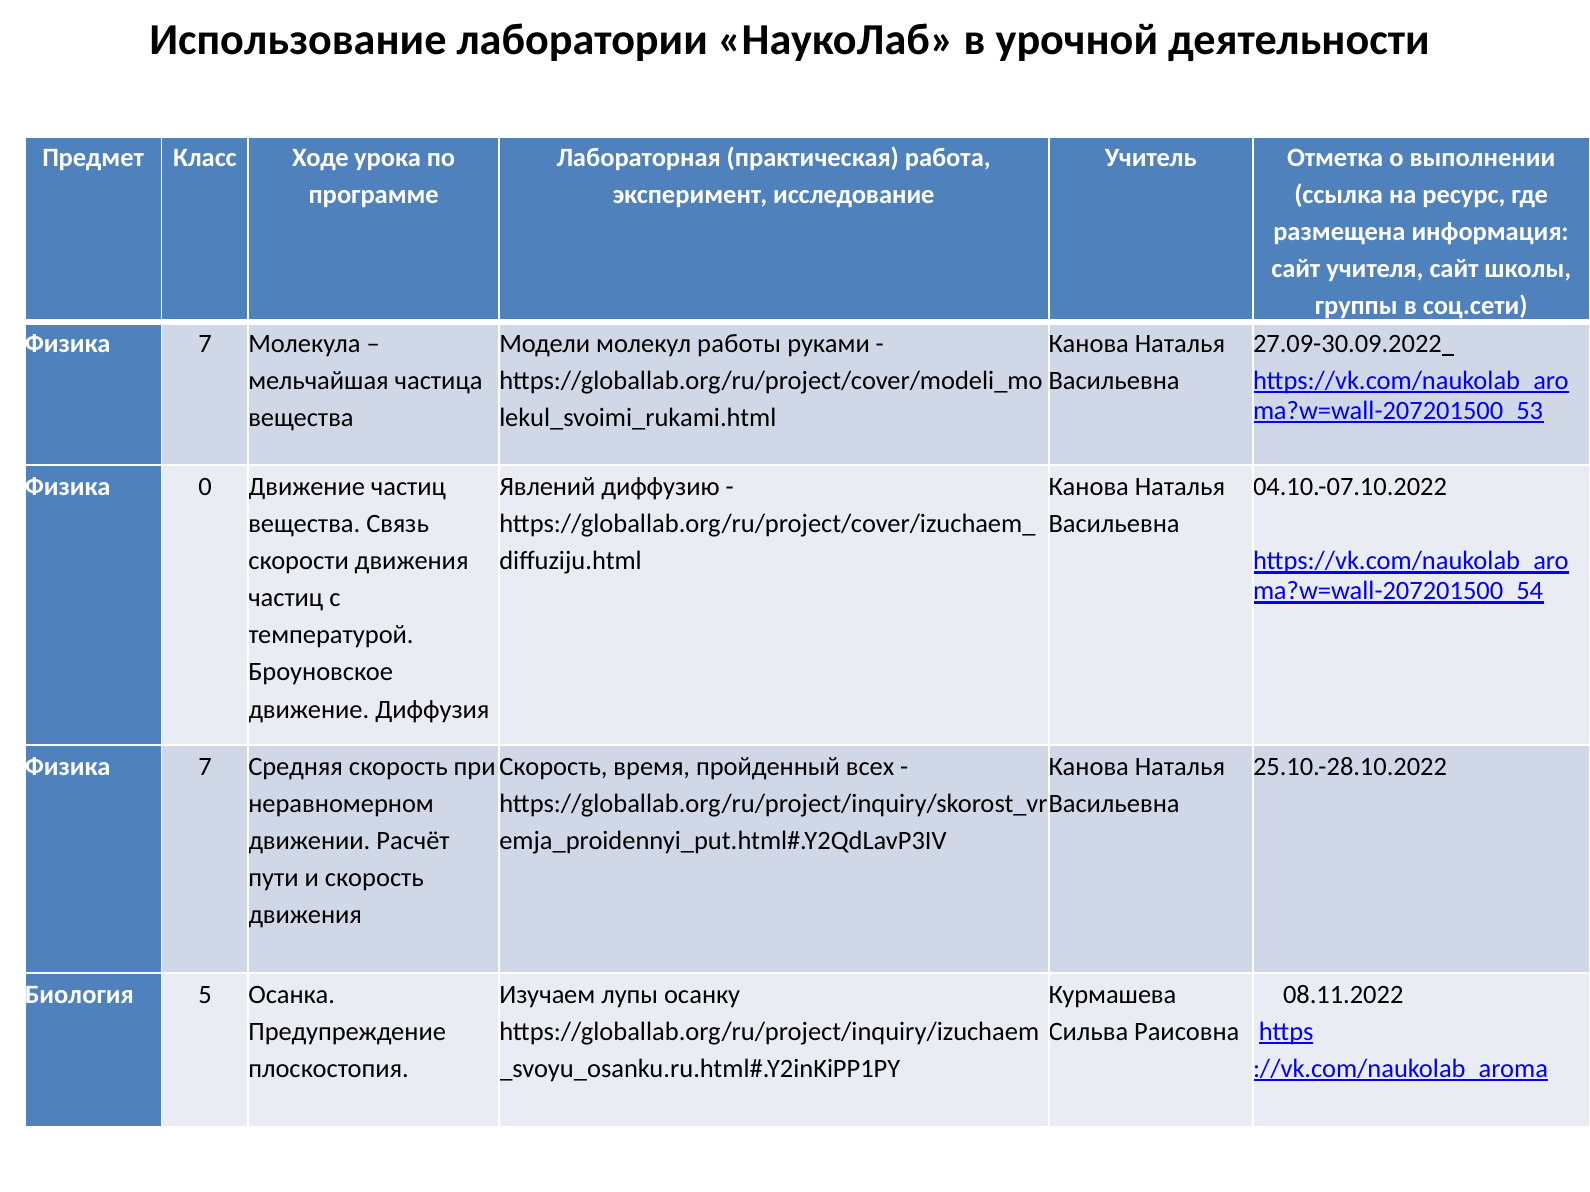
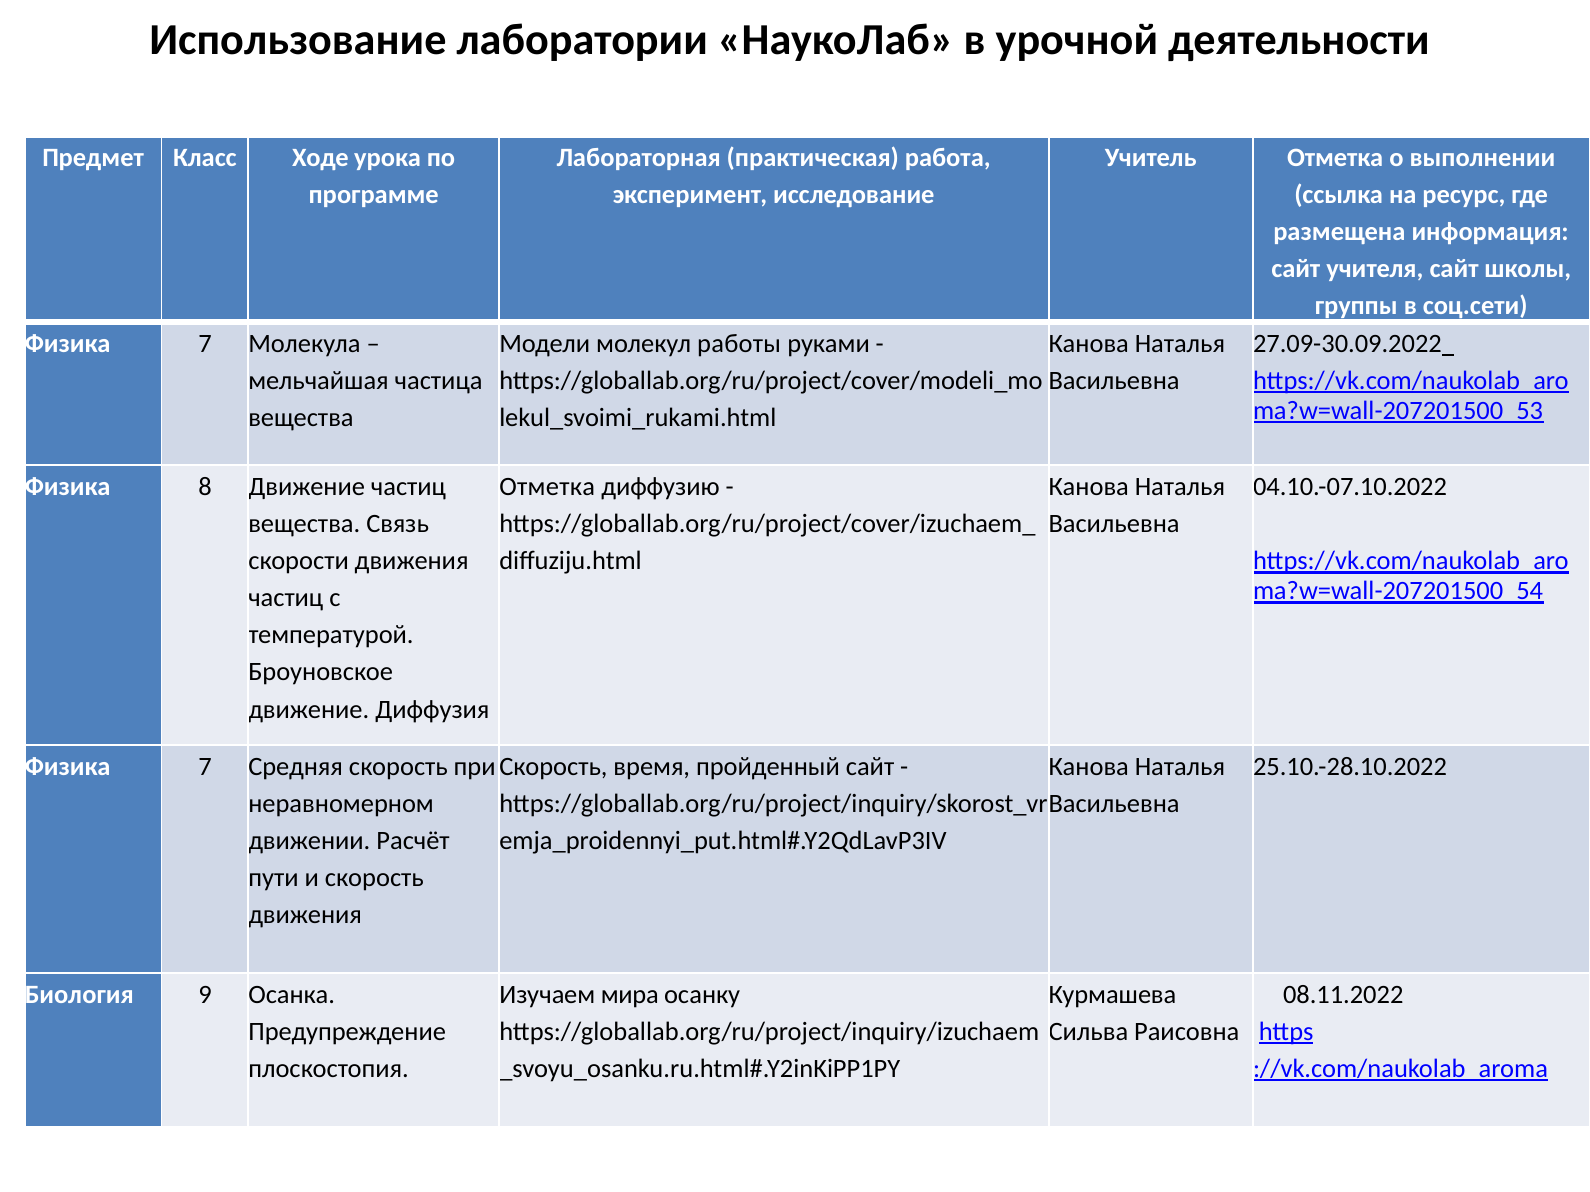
0: 0 -> 8
Явлений at (547, 487): Явлений -> Отметка
пройденный всех: всех -> сайт
5: 5 -> 9
лупы: лупы -> мира
